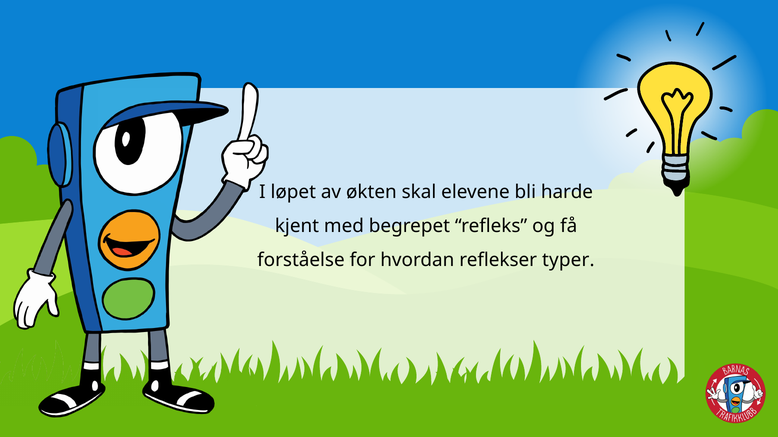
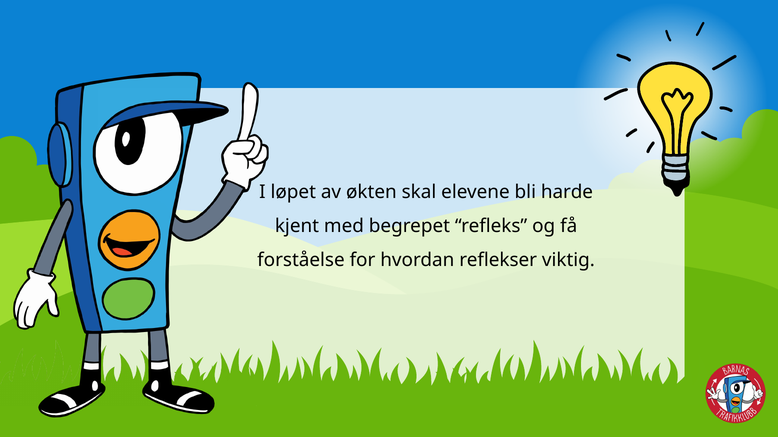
typer: typer -> viktig
